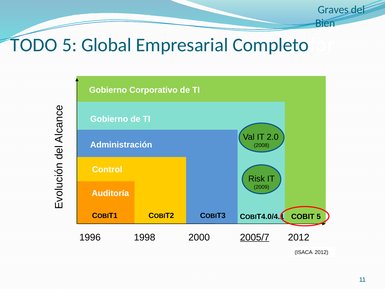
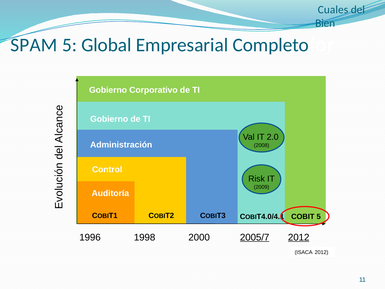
Graves: Graves -> Cuales
TODO: TODO -> SPAM
2012 at (299, 237) underline: none -> present
